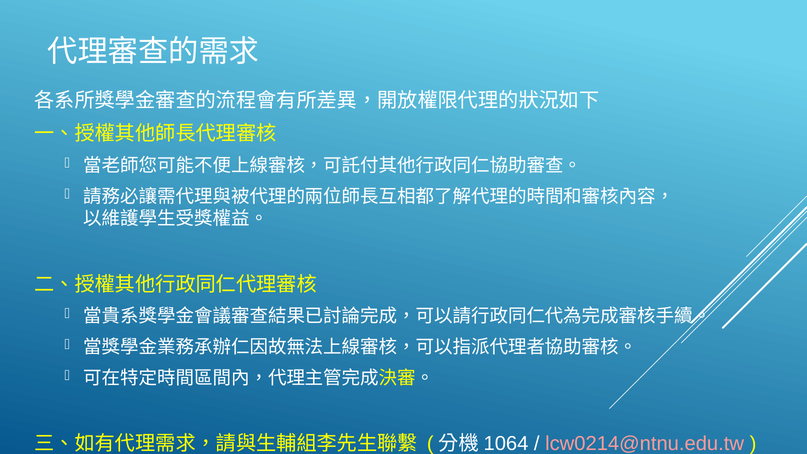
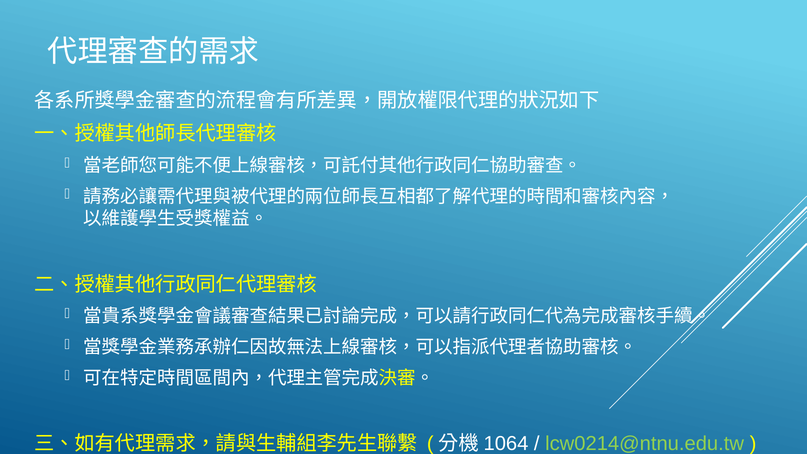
lcw0214@ntnu.edu.tw colour: pink -> light green
